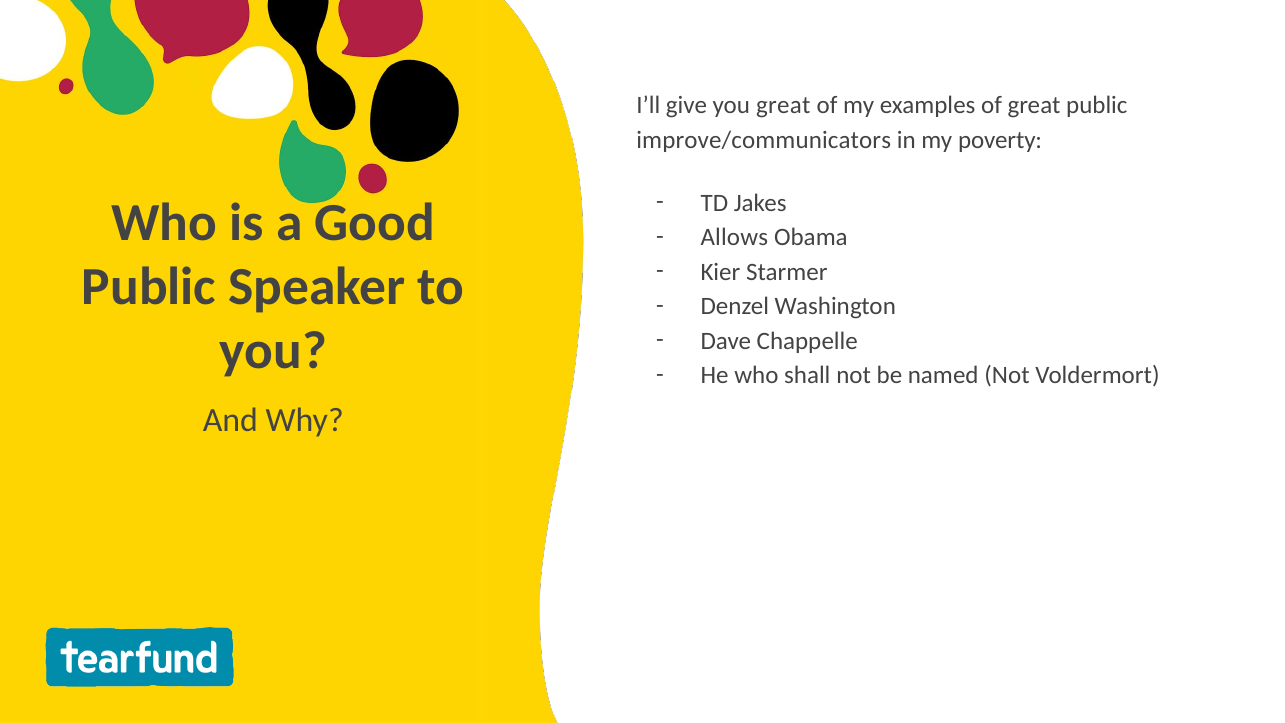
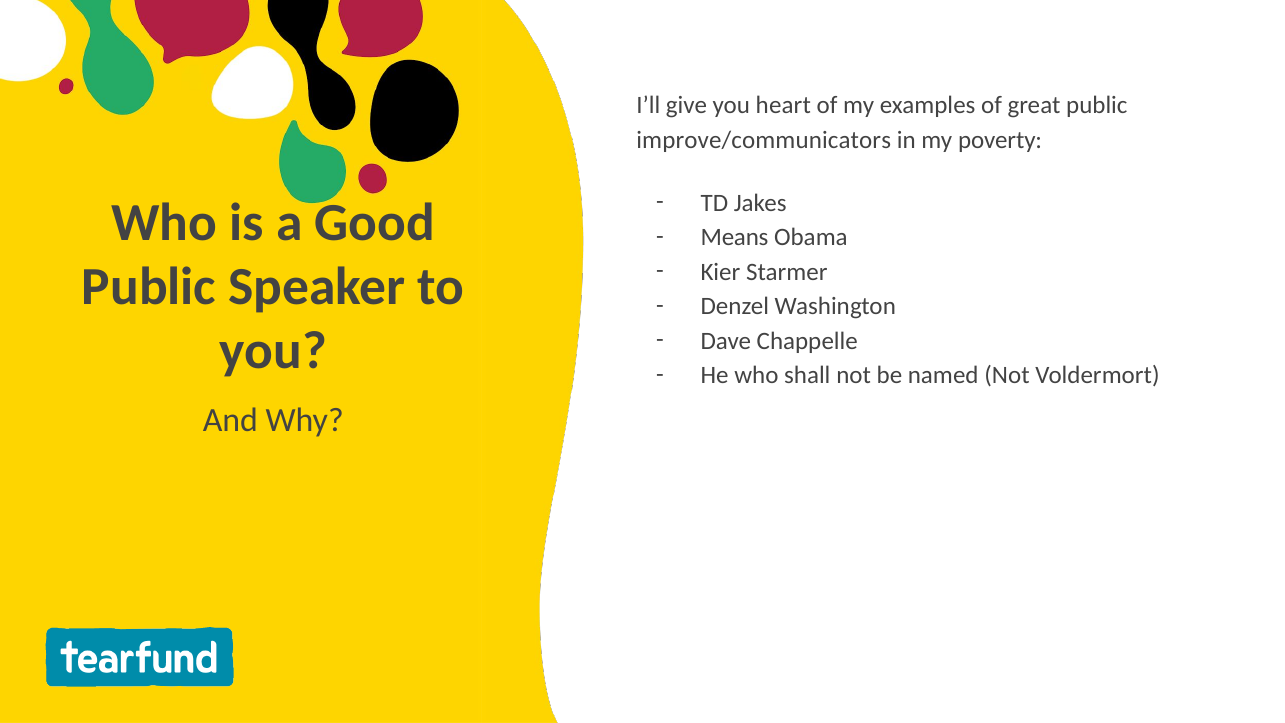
you great: great -> heart
Allows: Allows -> Means
